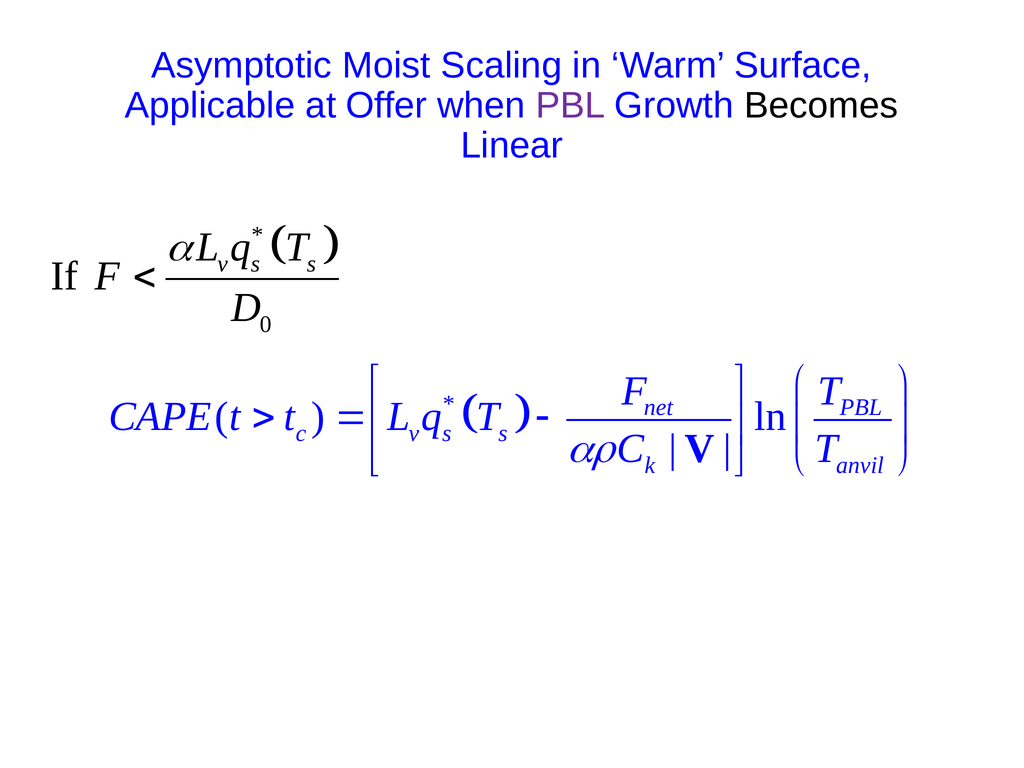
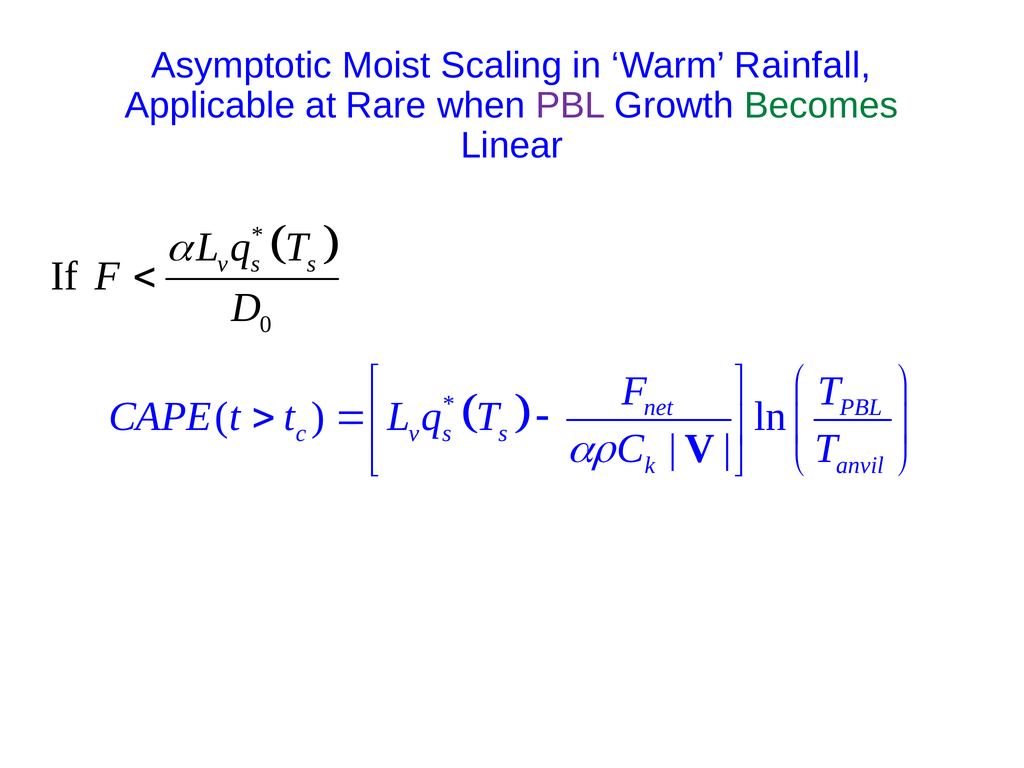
Surface: Surface -> Rainfall
Offer: Offer -> Rare
Becomes colour: black -> green
